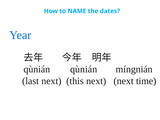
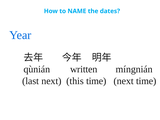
qùnián qùnián: qùnián -> written
this next: next -> time
